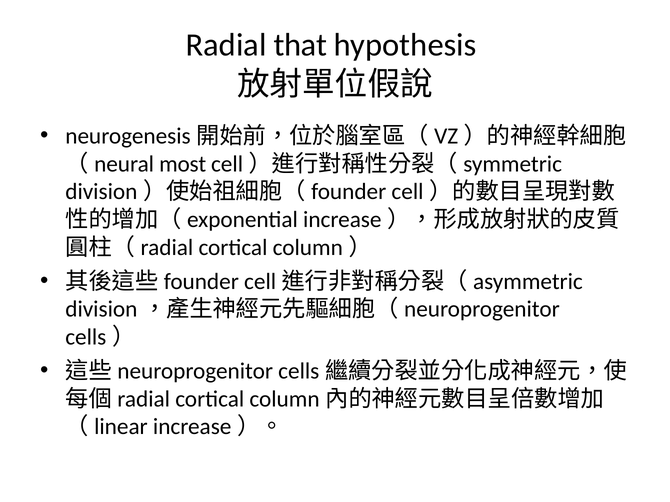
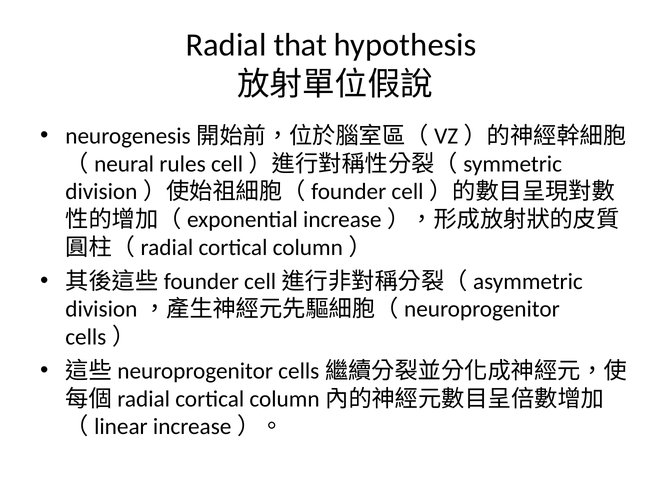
most: most -> rules
